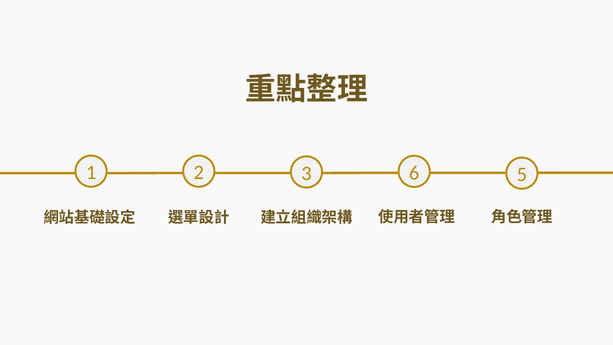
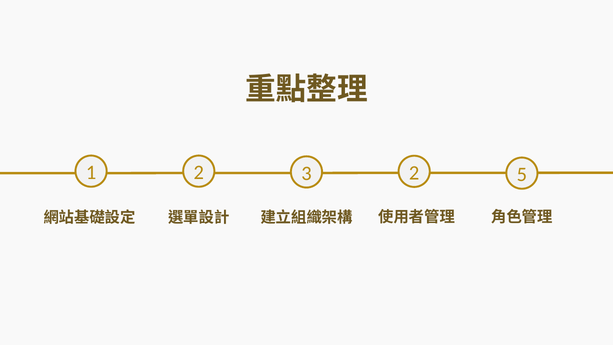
3 6: 6 -> 2
